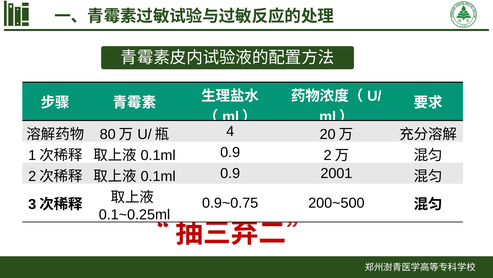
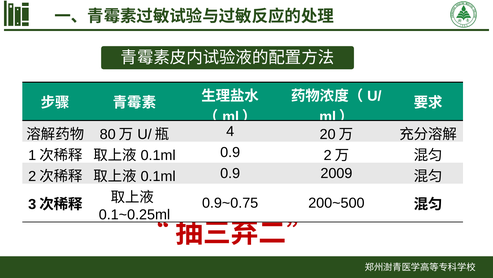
2001: 2001 -> 2009
